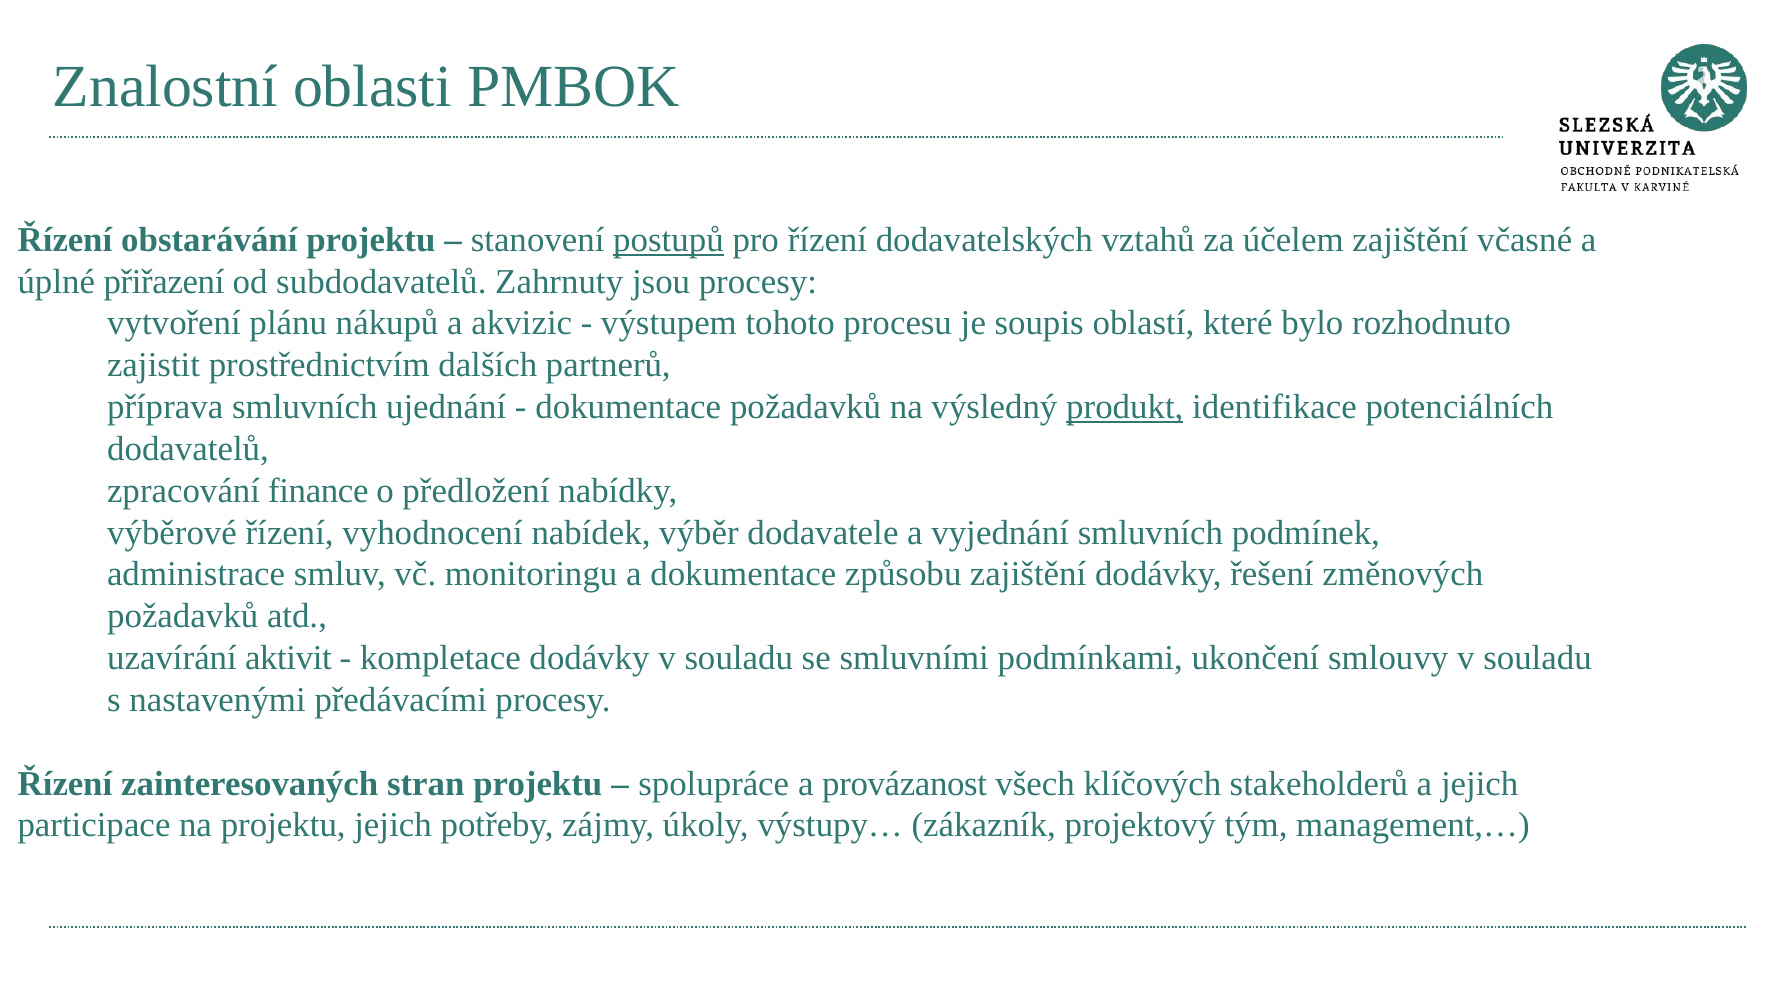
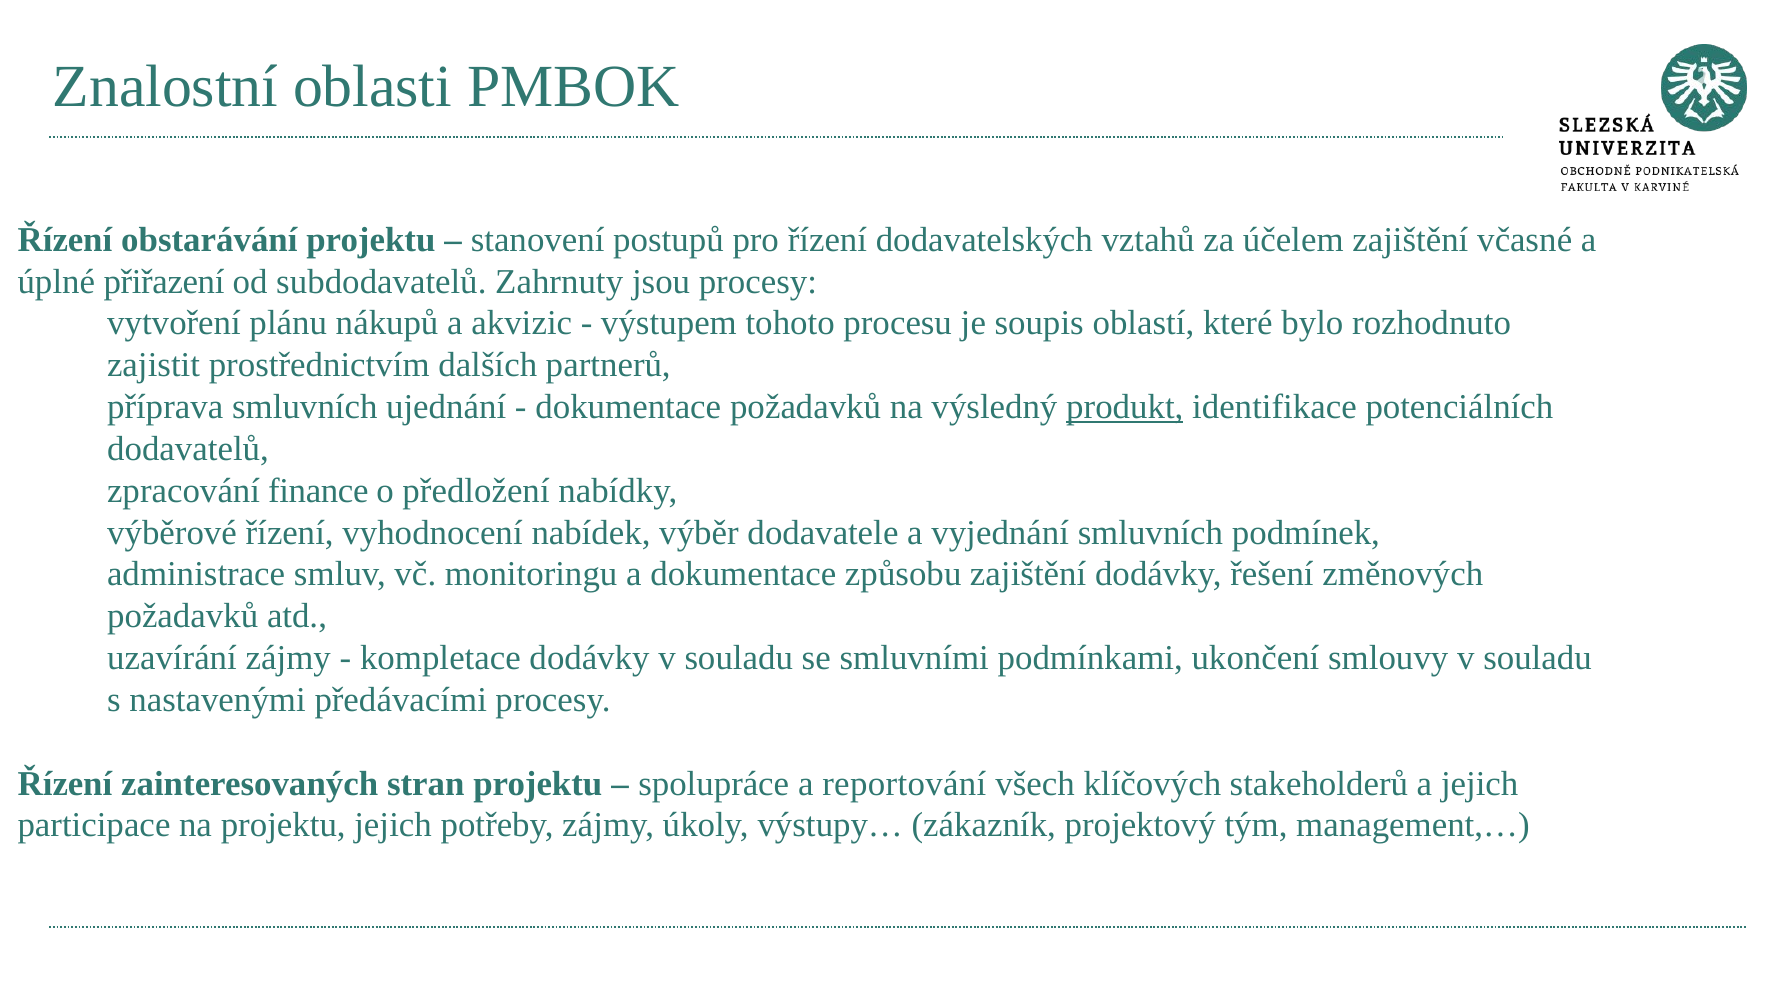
postupů underline: present -> none
uzavírání aktivit: aktivit -> zájmy
provázanost: provázanost -> reportování
